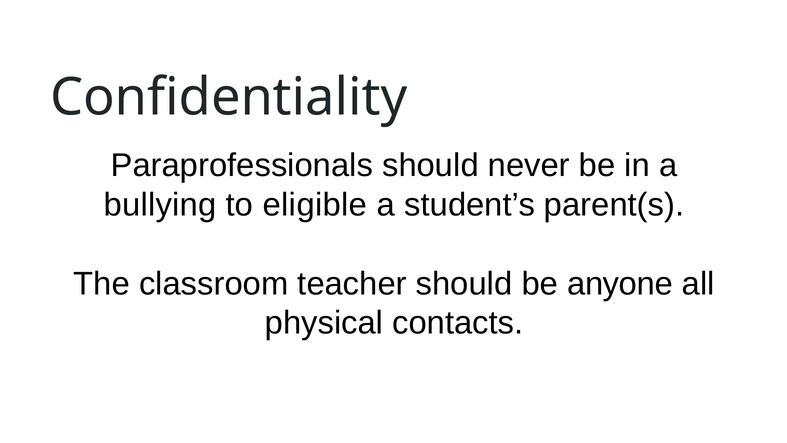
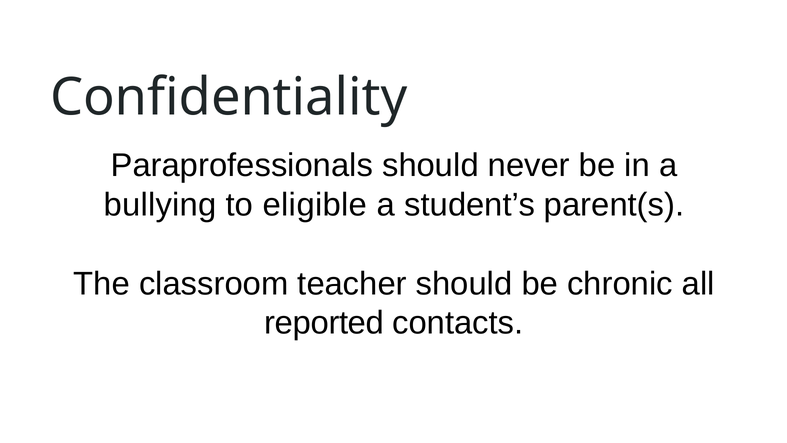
anyone: anyone -> chronic
physical: physical -> reported
